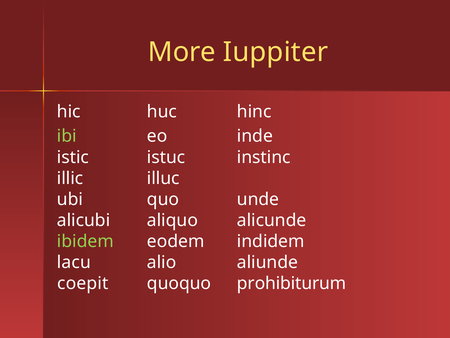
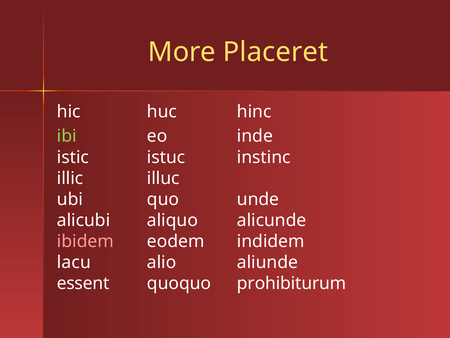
Iuppiter: Iuppiter -> Placeret
ibidem colour: light green -> pink
coepit: coepit -> essent
